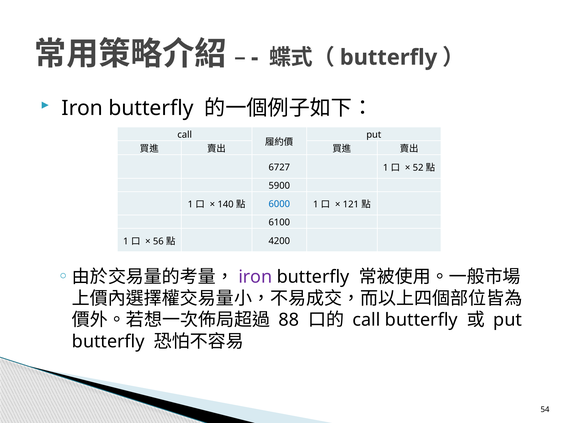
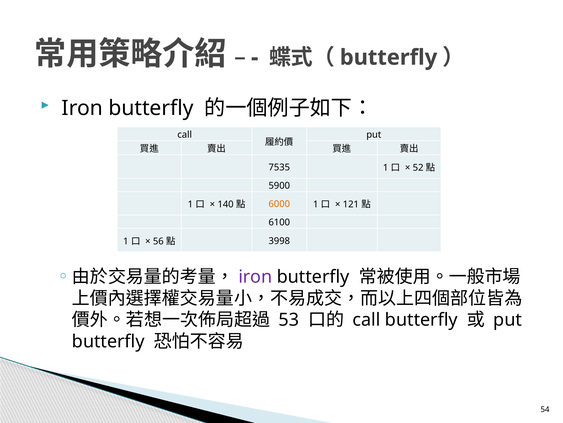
6727: 6727 -> 7535
6000 colour: blue -> orange
4200: 4200 -> 3998
88: 88 -> 53
